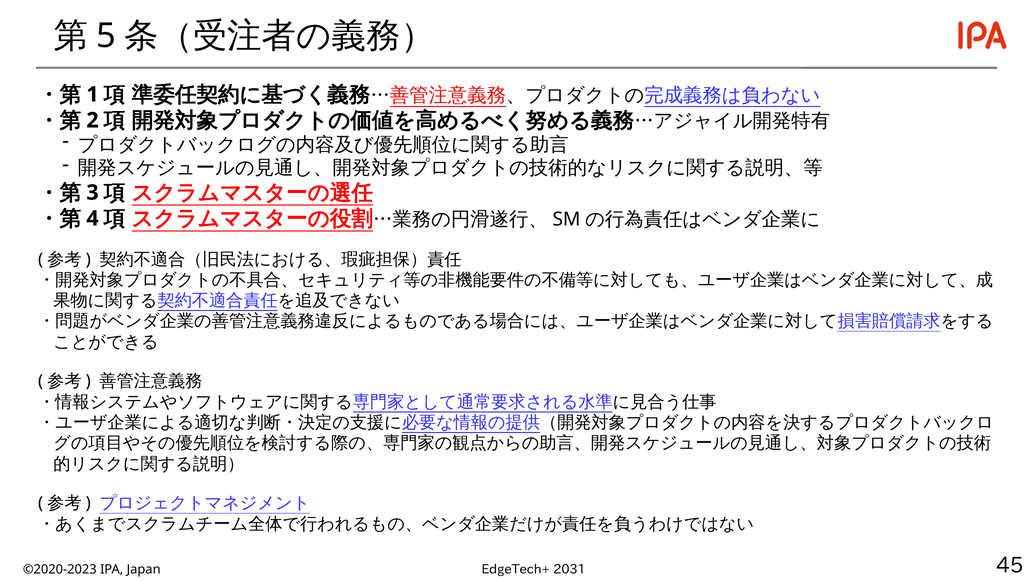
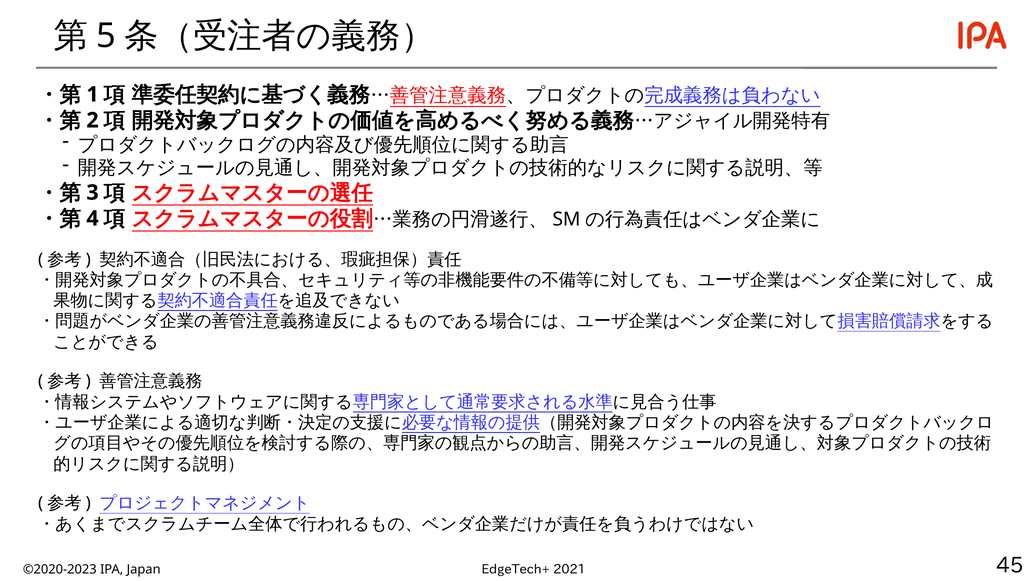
2031: 2031 -> 2021
